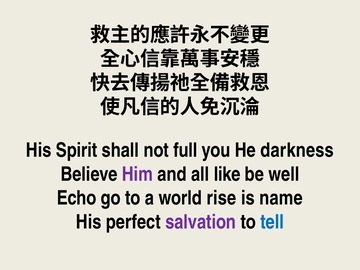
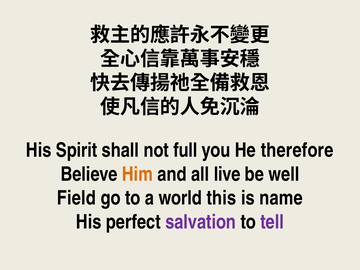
darkness: darkness -> therefore
Him colour: purple -> orange
like: like -> live
Echo: Echo -> Field
rise: rise -> this
tell colour: blue -> purple
